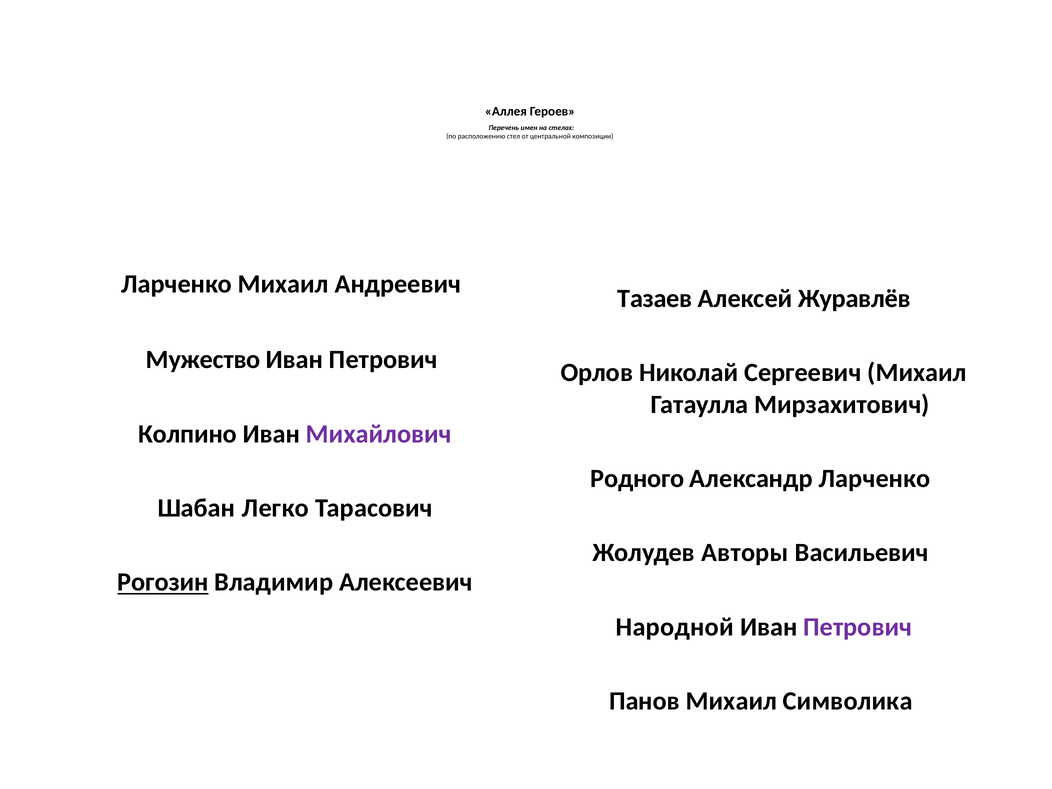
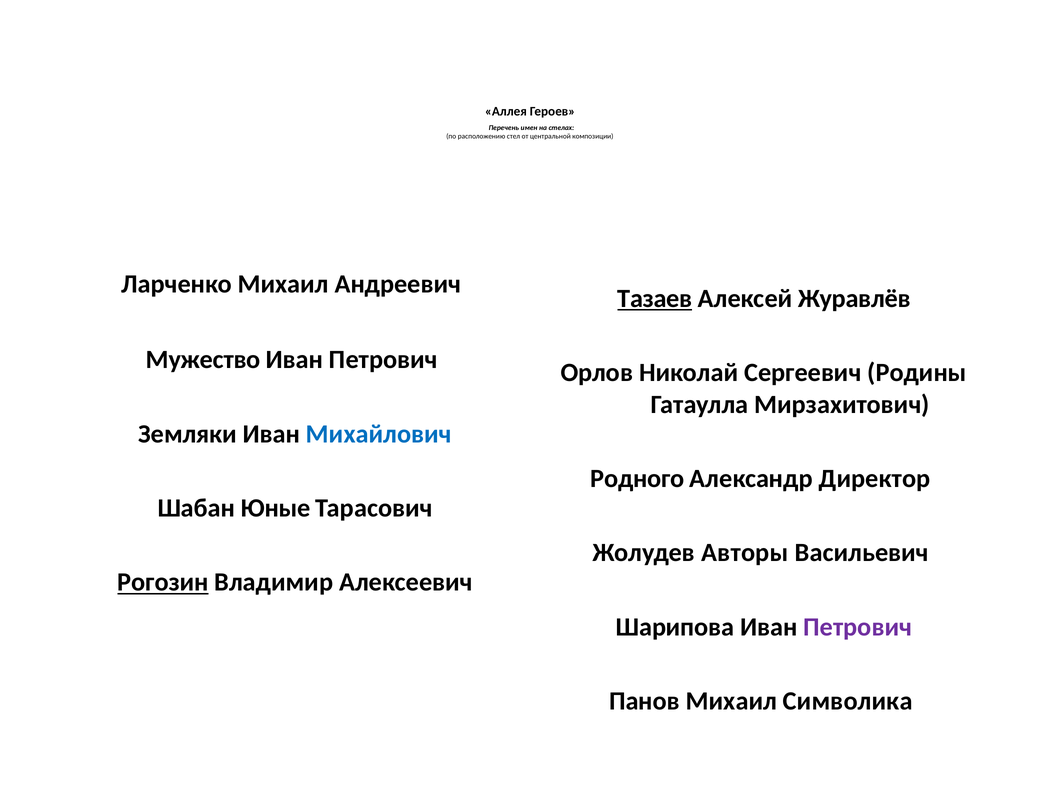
Тазаев underline: none -> present
Сергеевич Михаил: Михаил -> Родины
Колпино: Колпино -> Земляки
Михайлович colour: purple -> blue
Александр Ларченко: Ларченко -> Директор
Легко: Легко -> Юные
Народной: Народной -> Шарипова
